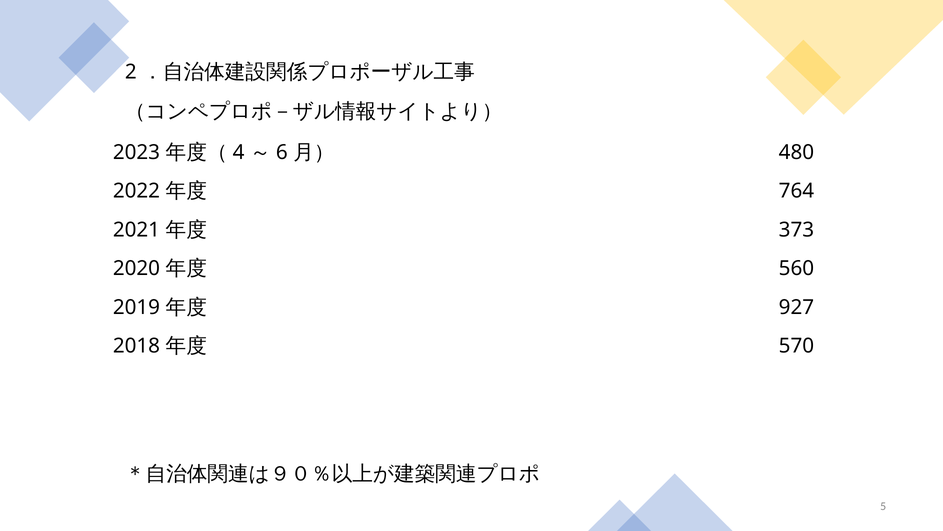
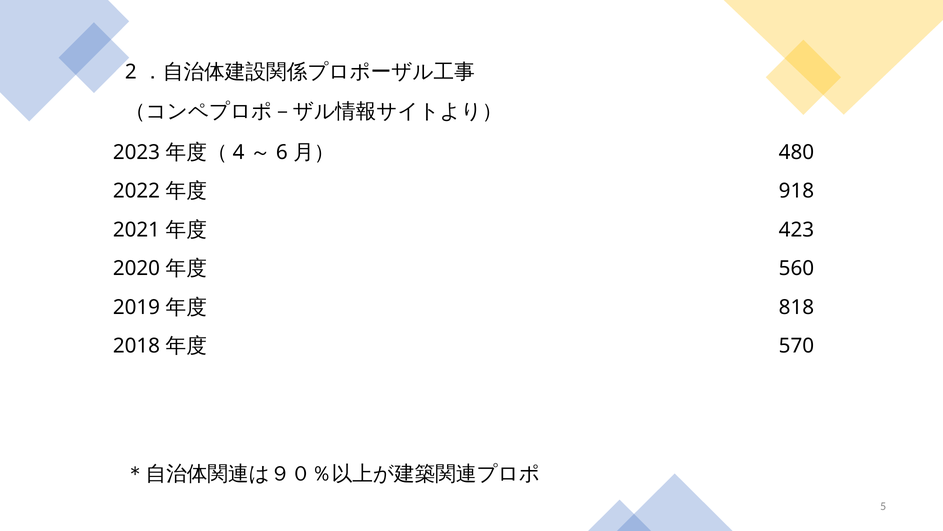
764: 764 -> 918
373: 373 -> 423
927: 927 -> 818
